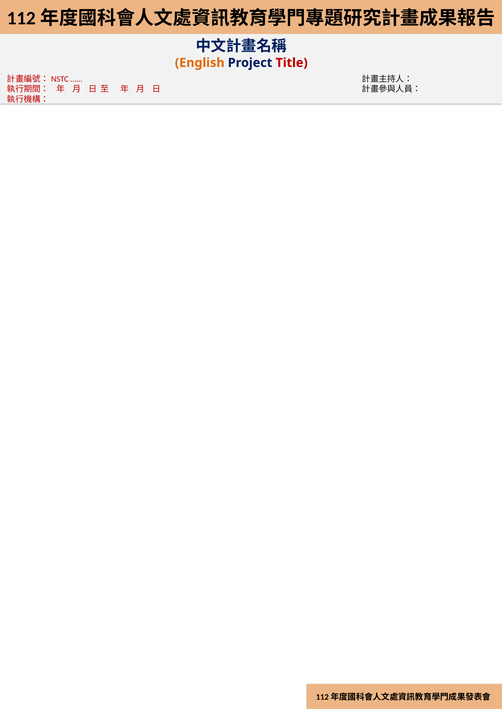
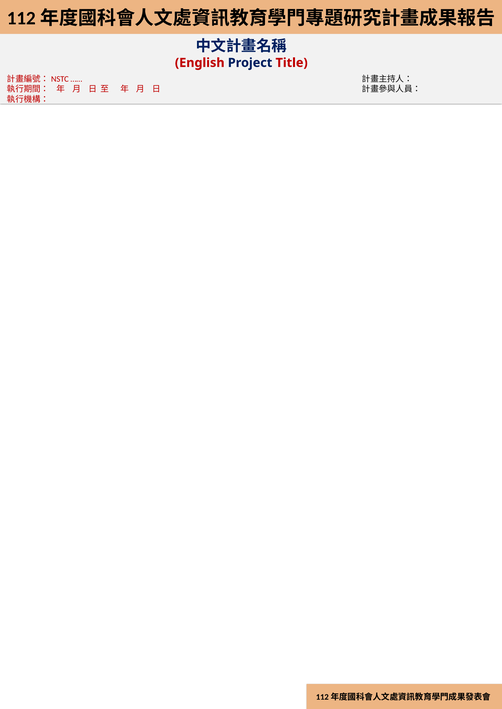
English colour: orange -> red
